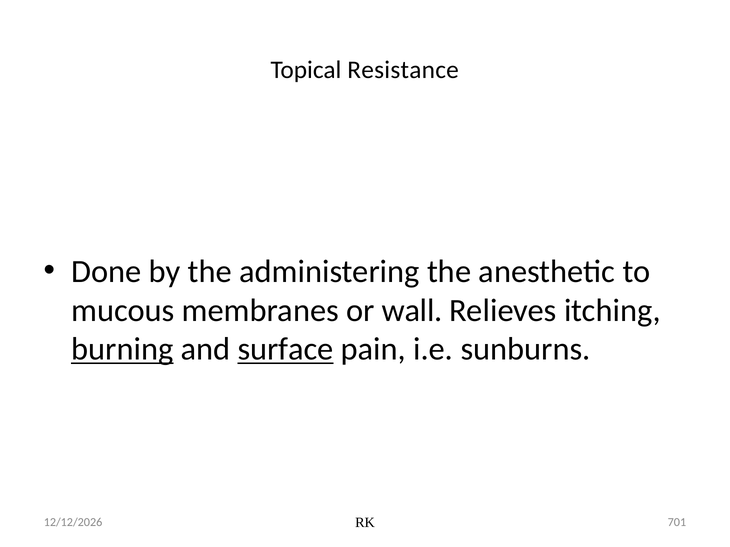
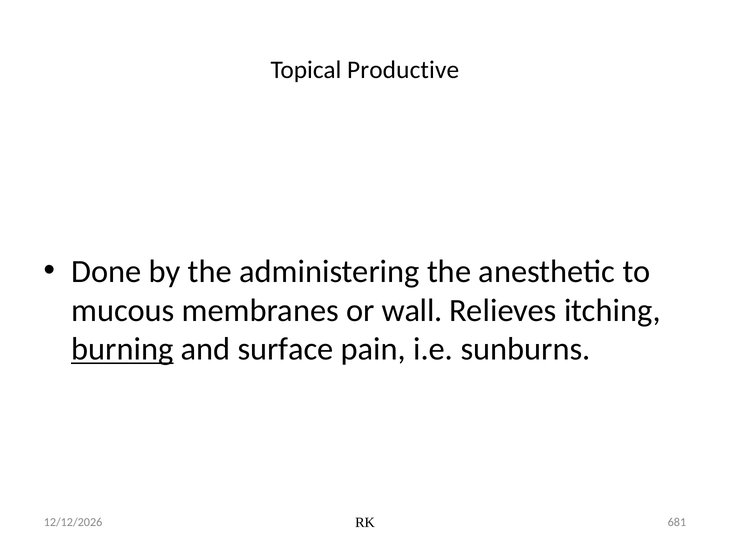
Resistance: Resistance -> Productive
surface underline: present -> none
701: 701 -> 681
